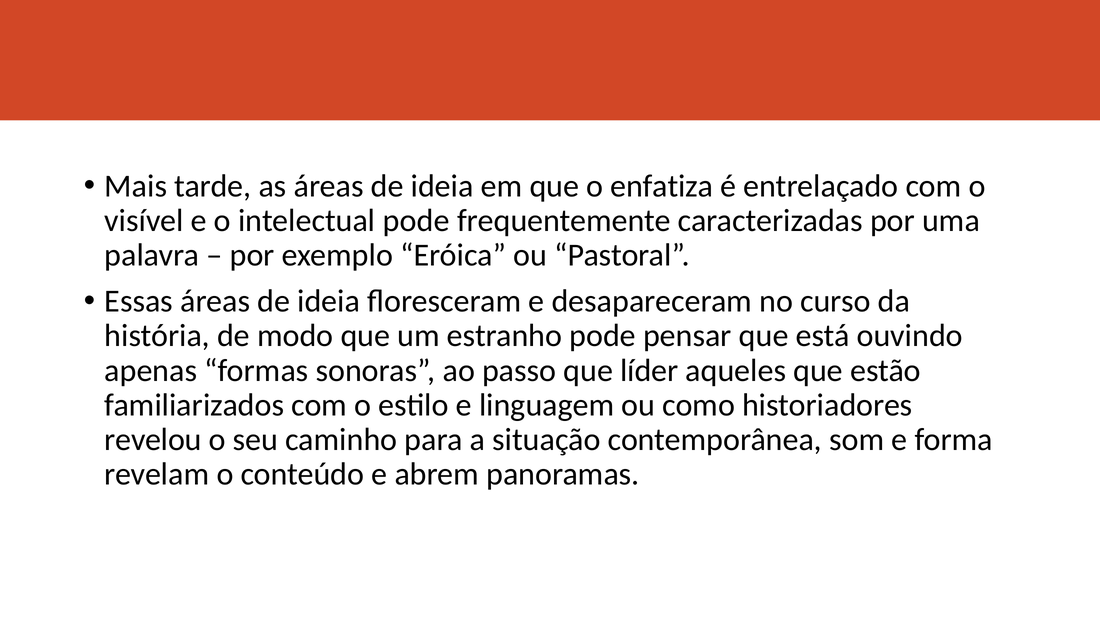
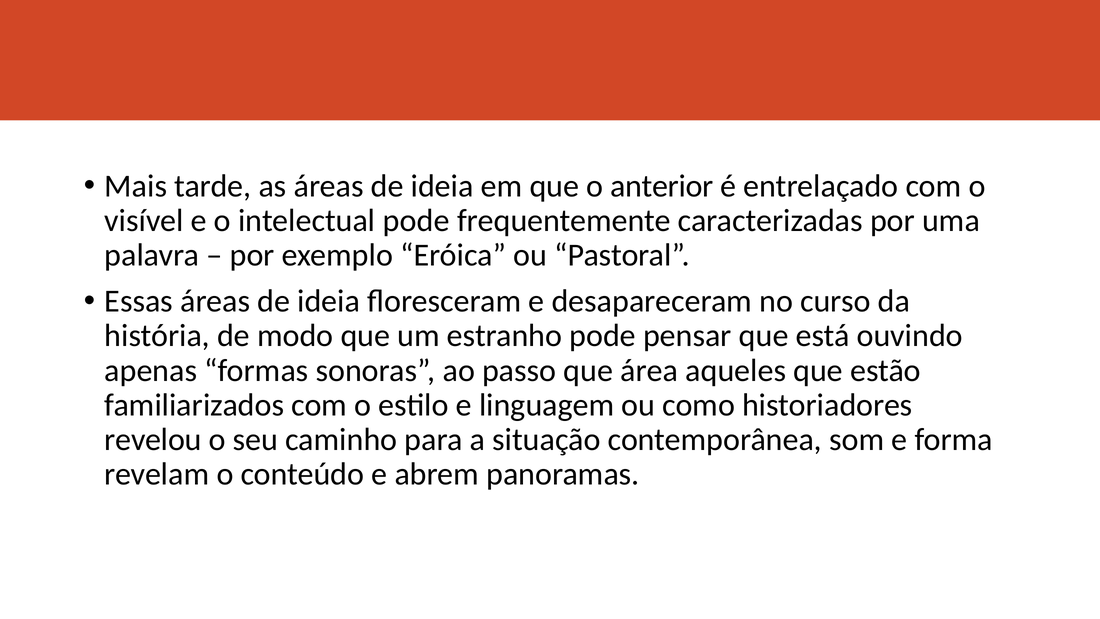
enfatiza: enfatiza -> anterior
líder: líder -> área
